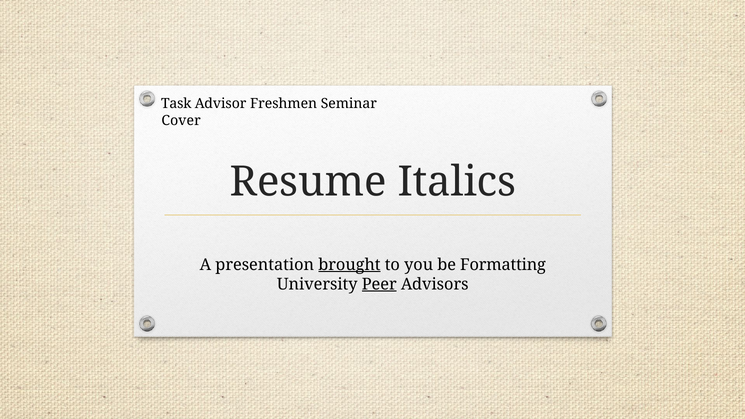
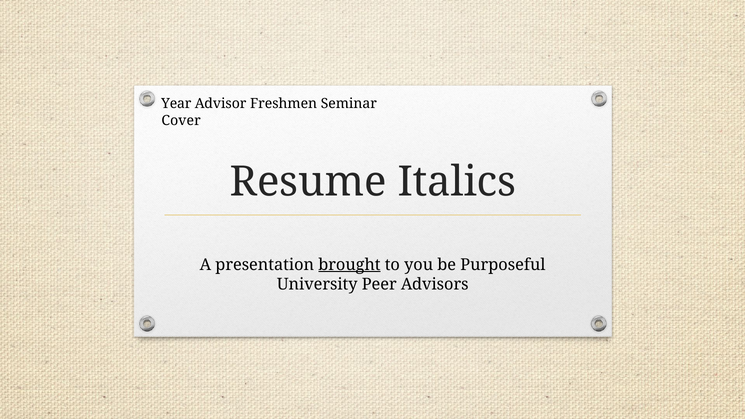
Task: Task -> Year
Formatting: Formatting -> Purposeful
Peer underline: present -> none
